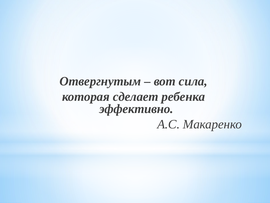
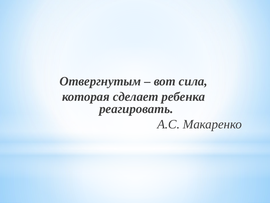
эффективно: эффективно -> реагировать
